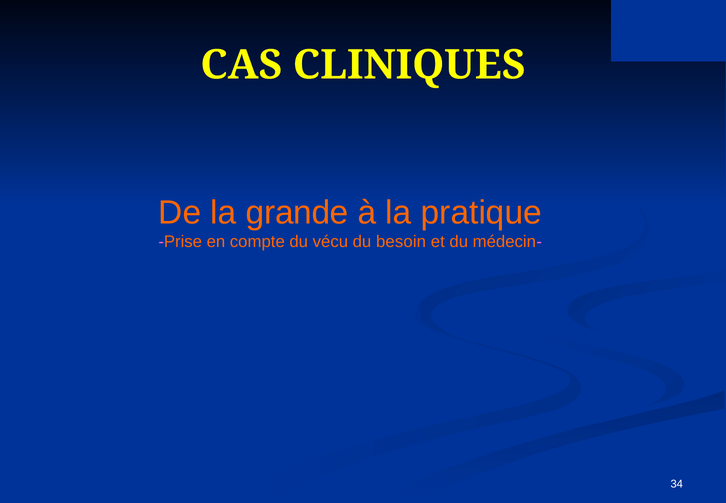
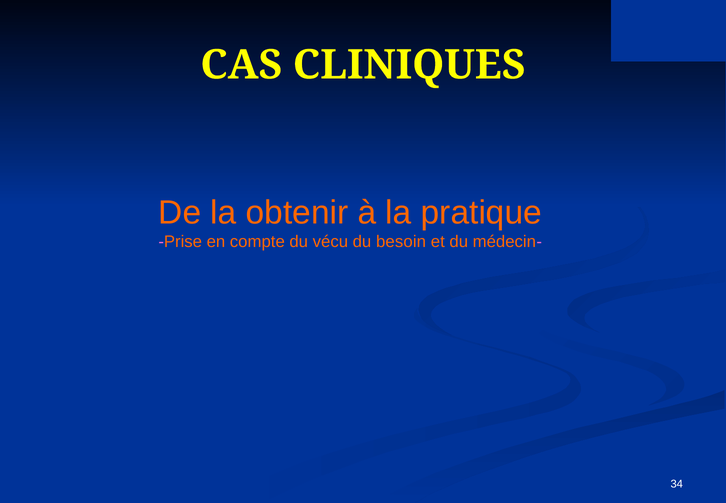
grande: grande -> obtenir
